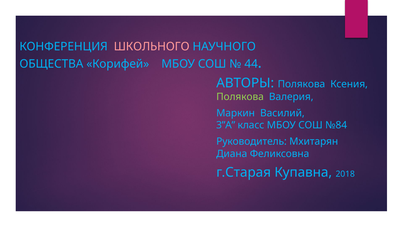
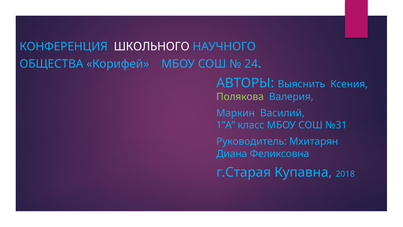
ШКОЛЬНОГО colour: pink -> white
44: 44 -> 24
АВТОРЫ Полякова: Полякова -> Выяснить
3”A: 3”A -> 1”A
№84: №84 -> №31
